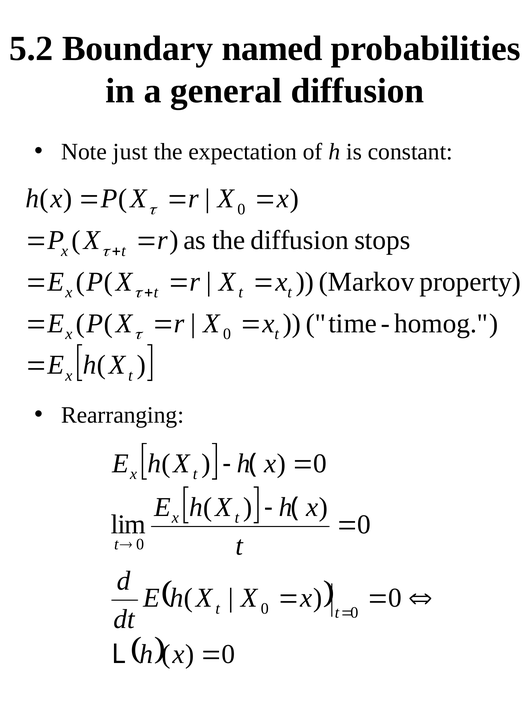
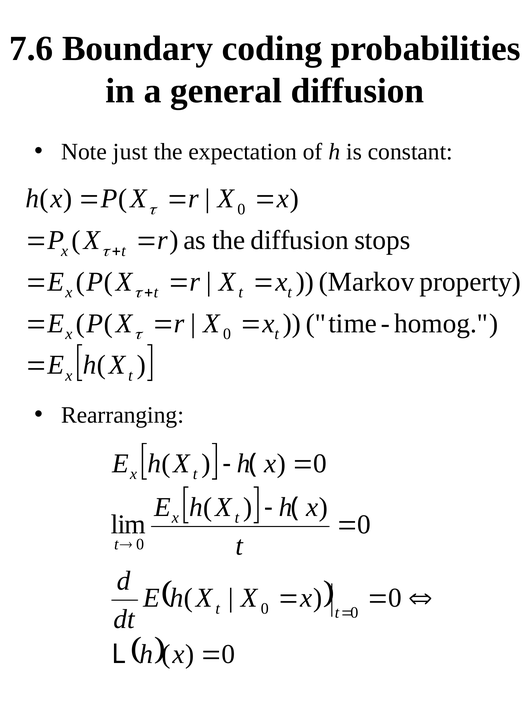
5.2: 5.2 -> 7.6
named: named -> coding
